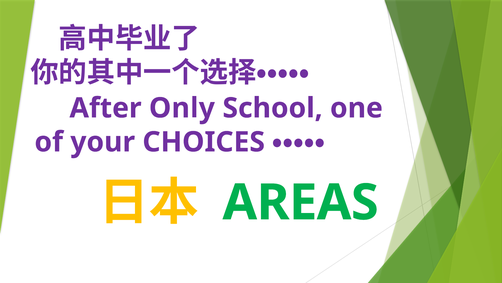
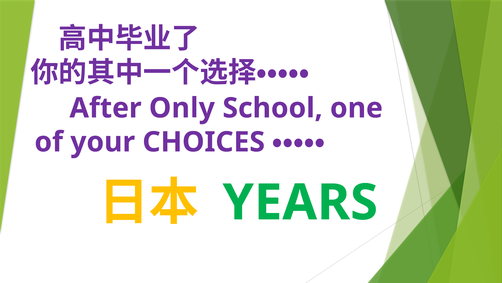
AREAS: AREAS -> YEARS
